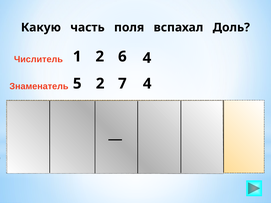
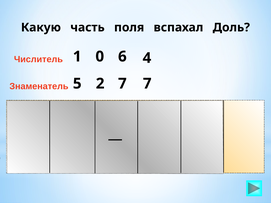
Числитель 2: 2 -> 0
7 4: 4 -> 7
